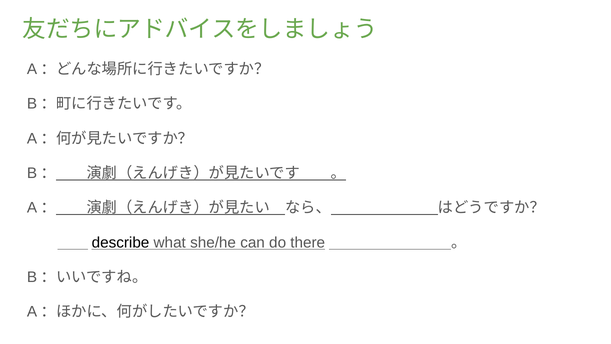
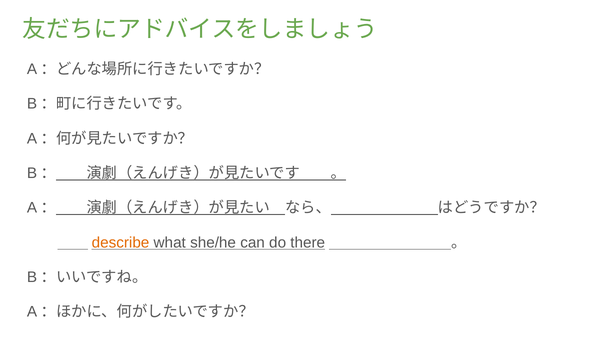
describe colour: black -> orange
